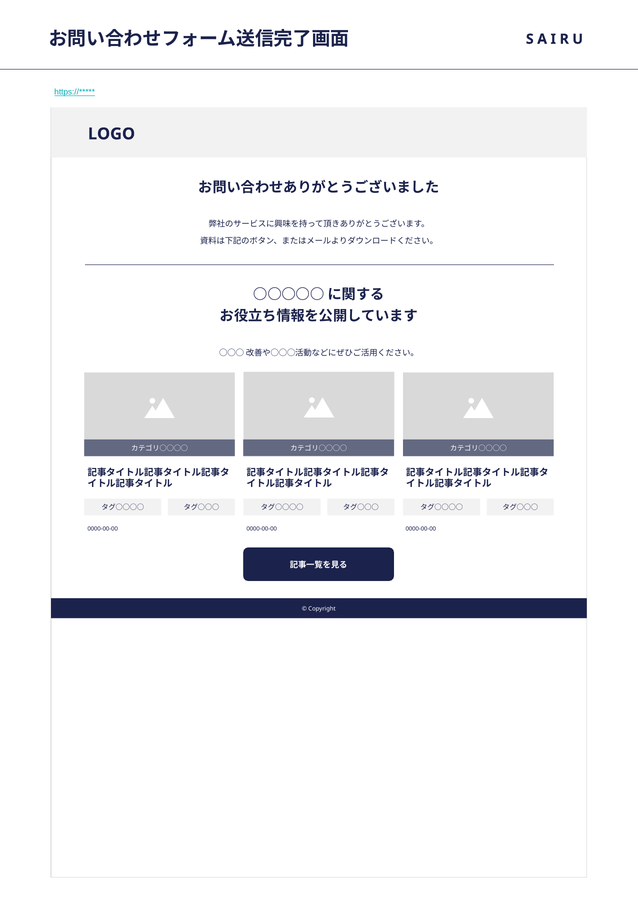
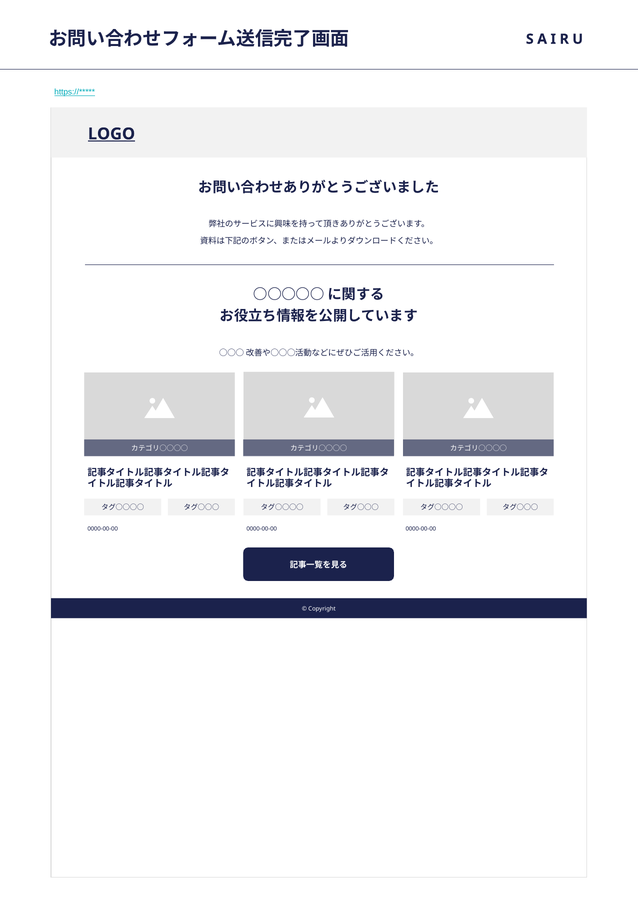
LOGO underline: none -> present
